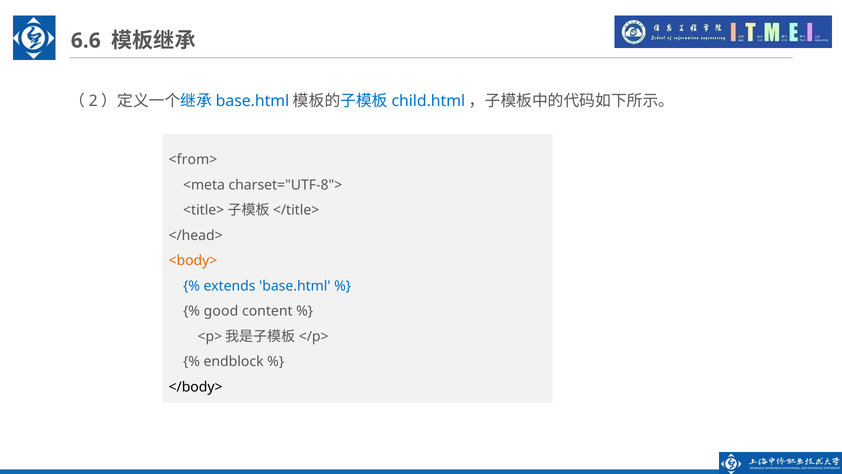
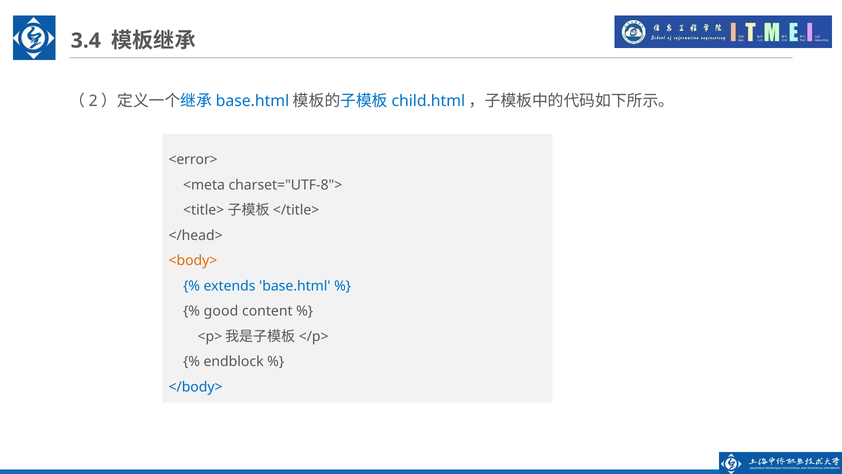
6.6: 6.6 -> 3.4
<from>: <from> -> <error>
</body> colour: black -> blue
